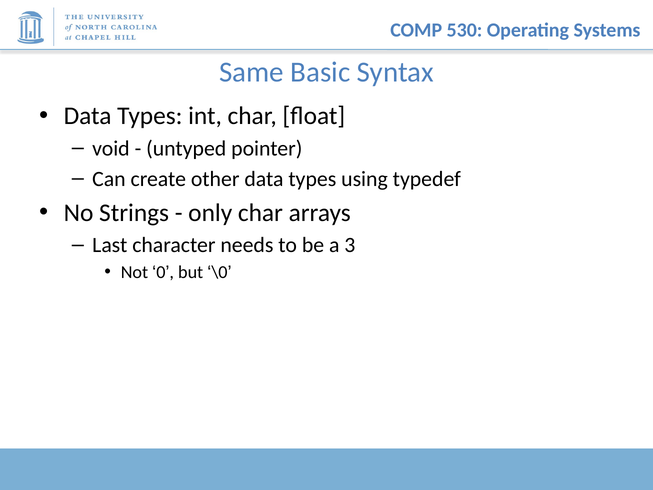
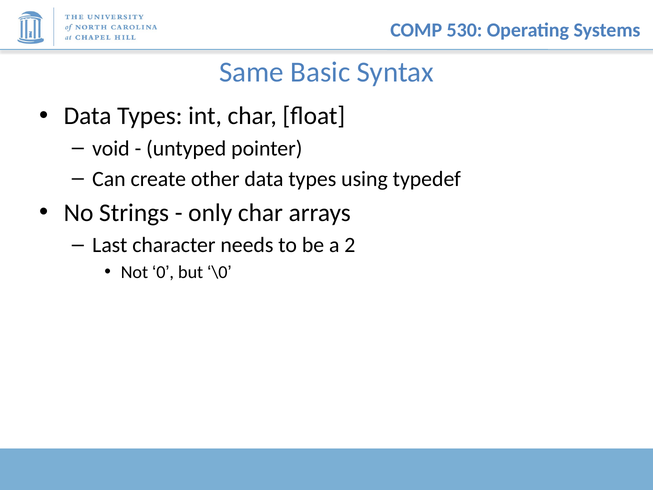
3: 3 -> 2
